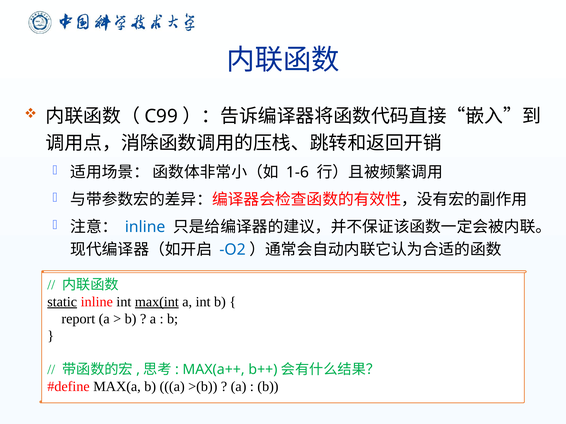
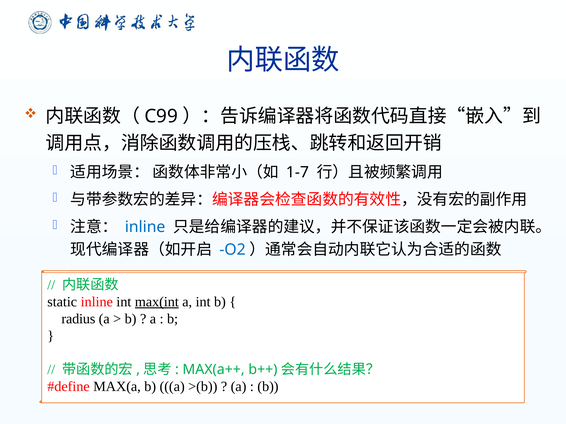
1-6: 1-6 -> 1-7
static underline: present -> none
report: report -> radius
